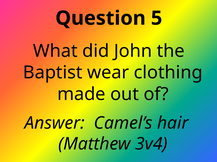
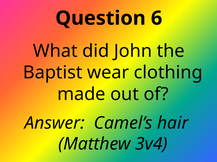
5: 5 -> 6
